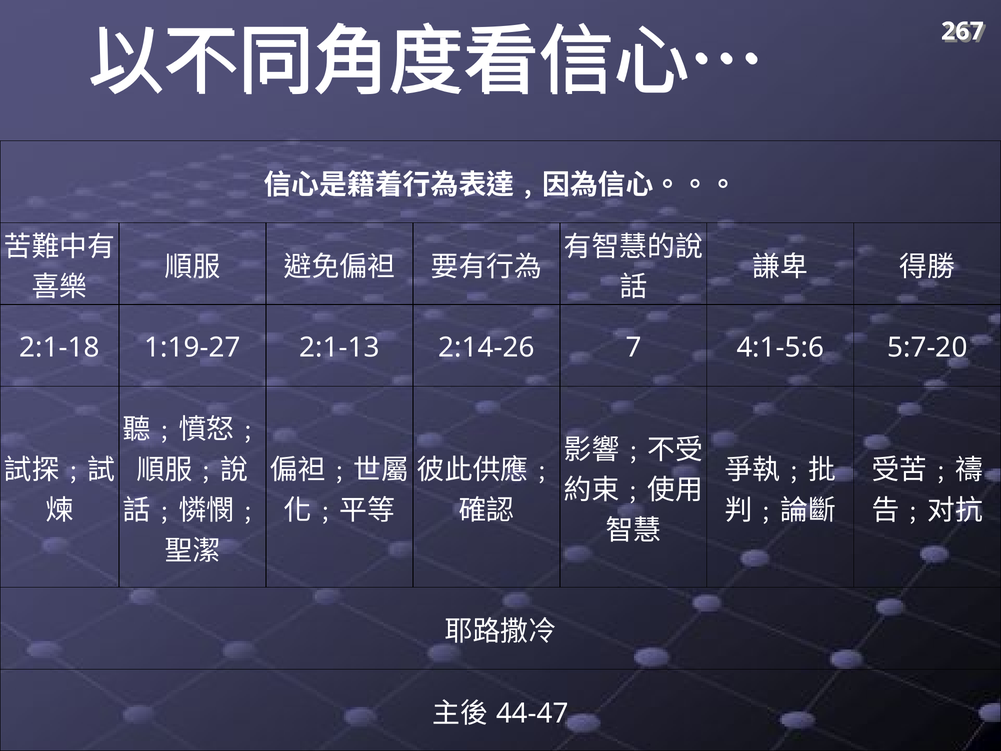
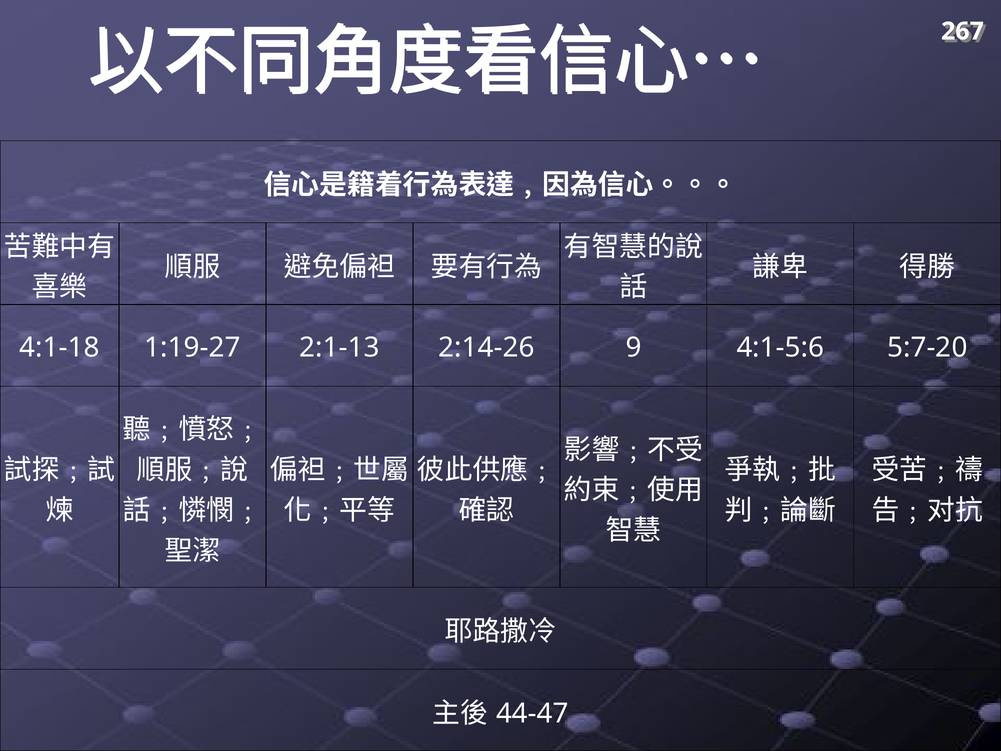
2:1-18: 2:1-18 -> 4:1-18
7: 7 -> 9
